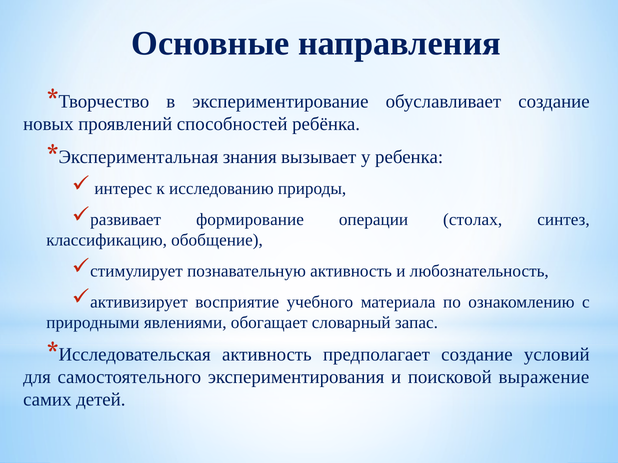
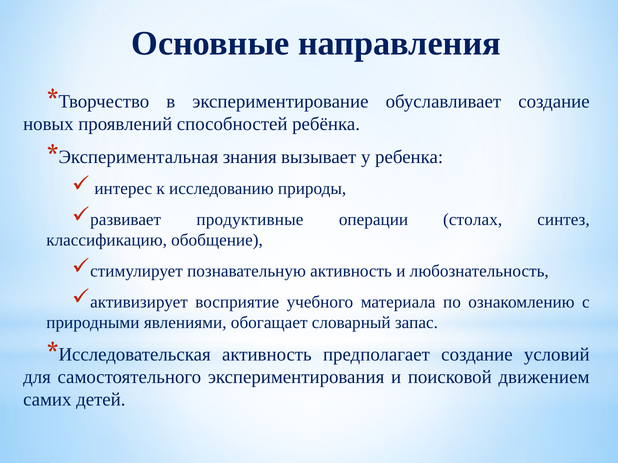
формирование: формирование -> продуктивные
выражение: выражение -> движением
